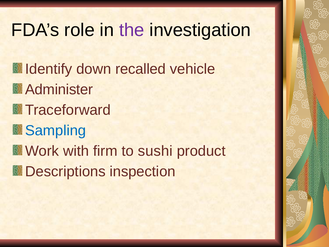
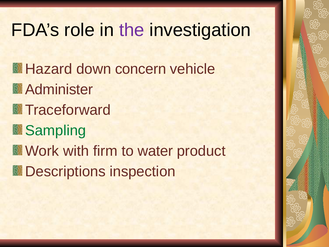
Identify: Identify -> Hazard
recalled: recalled -> concern
Sampling colour: blue -> green
sushi: sushi -> water
